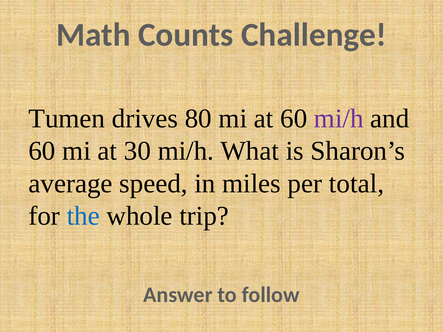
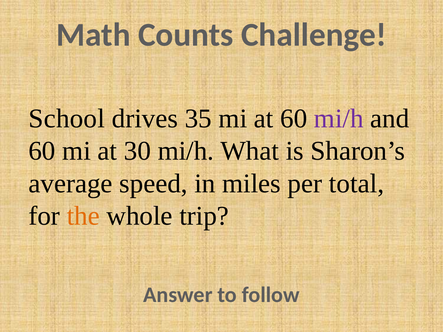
Tumen: Tumen -> School
80: 80 -> 35
the colour: blue -> orange
